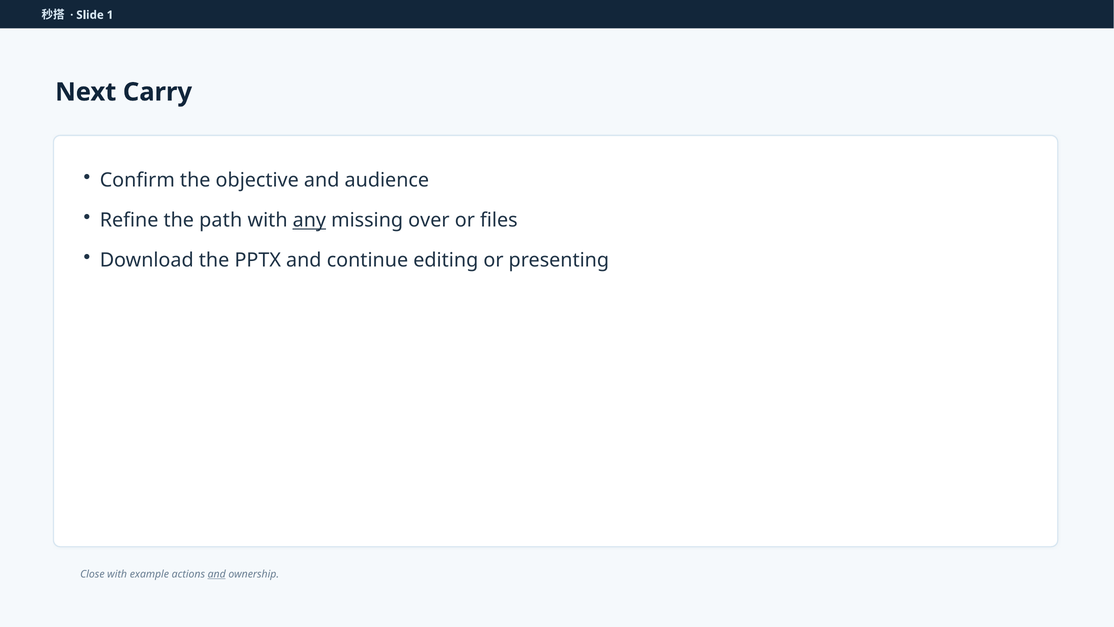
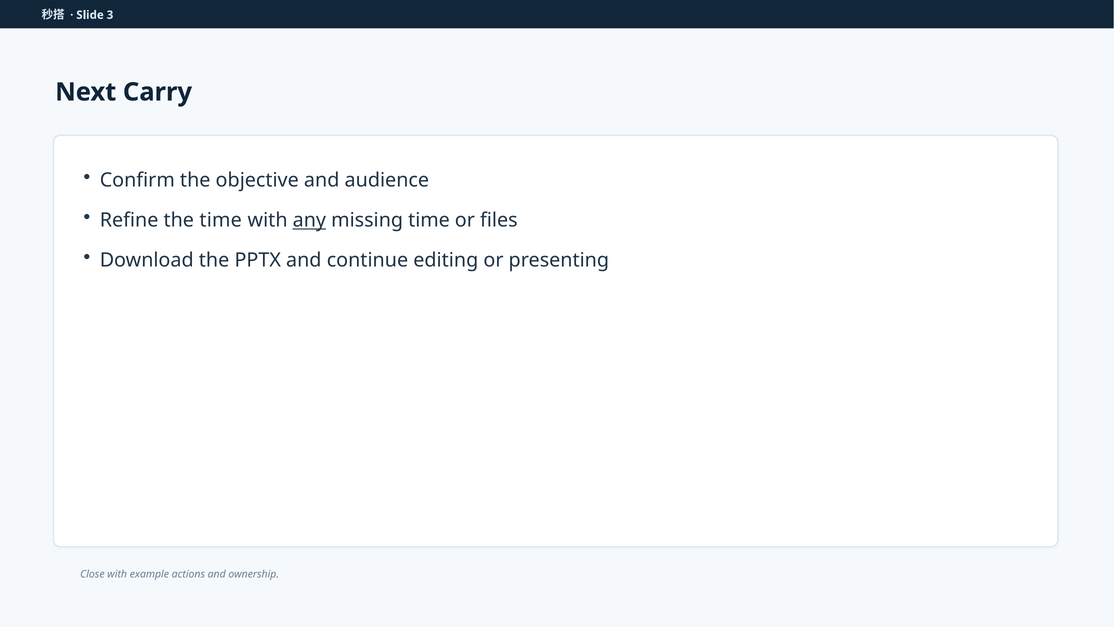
1: 1 -> 3
the path: path -> time
missing over: over -> time
and at (217, 574) underline: present -> none
